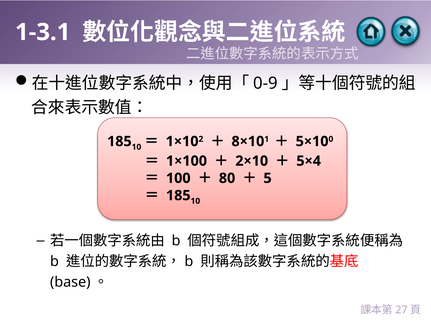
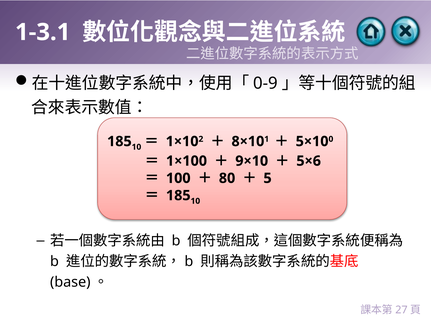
2×10: 2×10 -> 9×10
5×4: 5×4 -> 5×6
